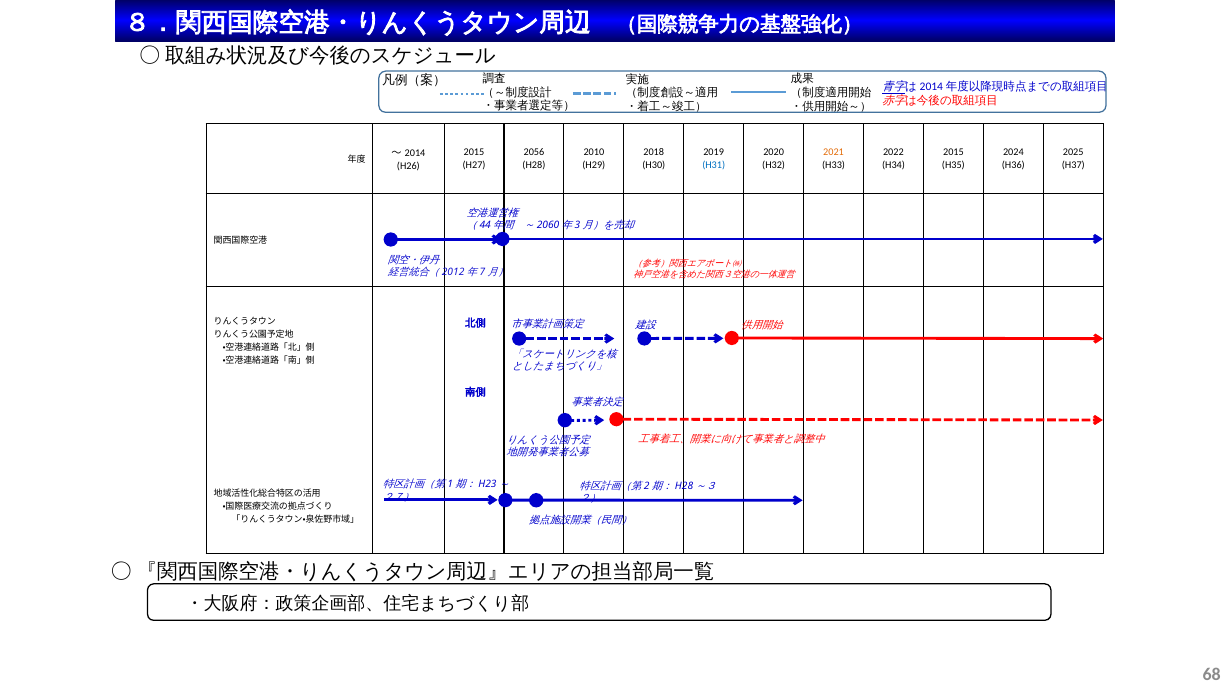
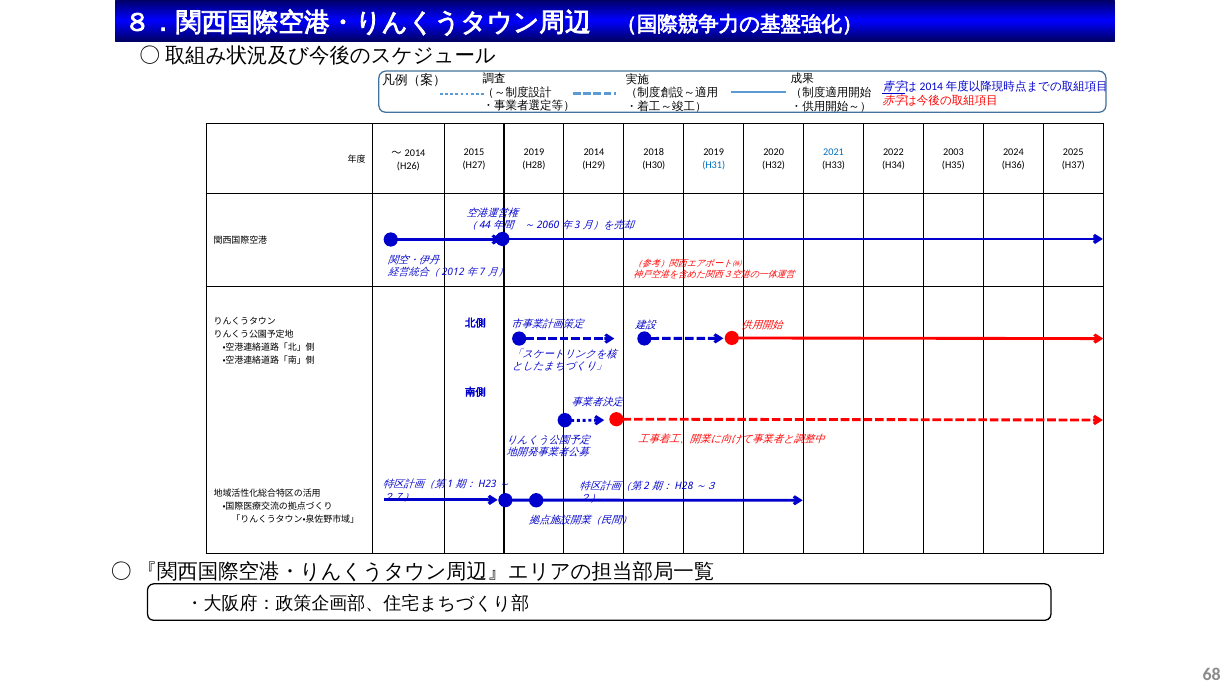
2056 at (534, 152): 2056 -> 2019
2010 at (594, 152): 2010 -> 2014
2021 colour: orange -> blue
2015 at (953, 152): 2015 -> 2003
